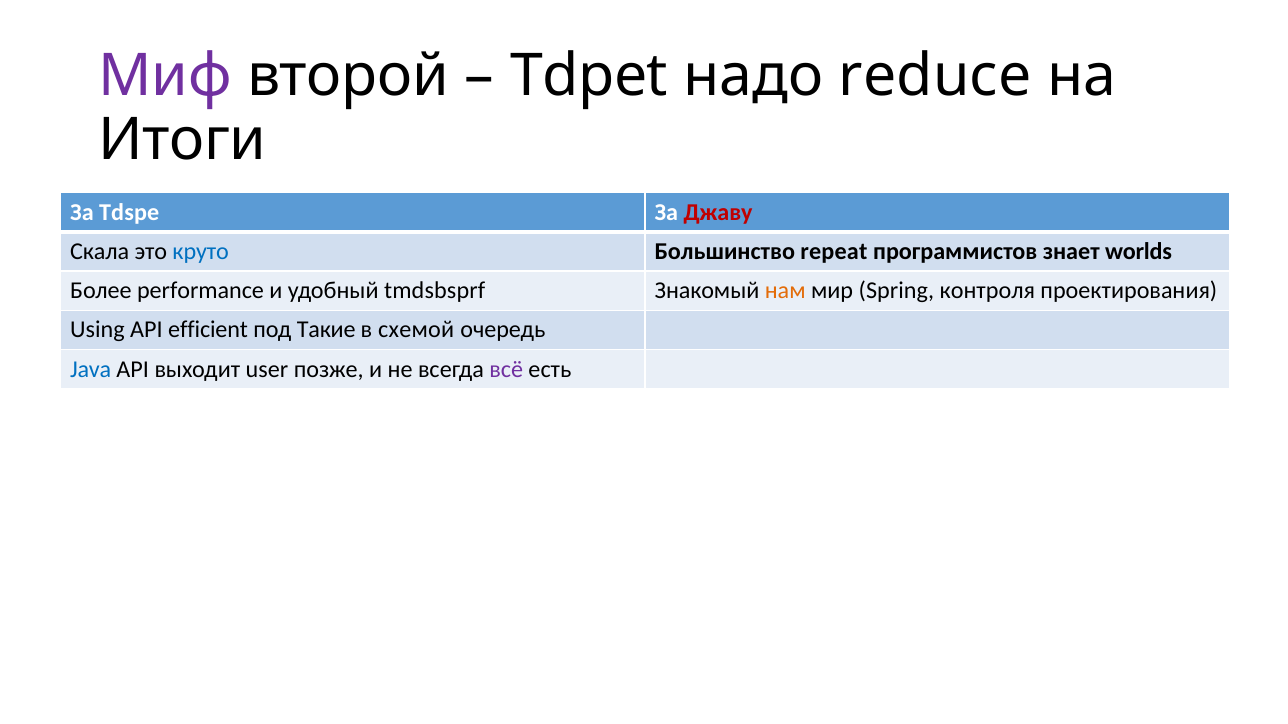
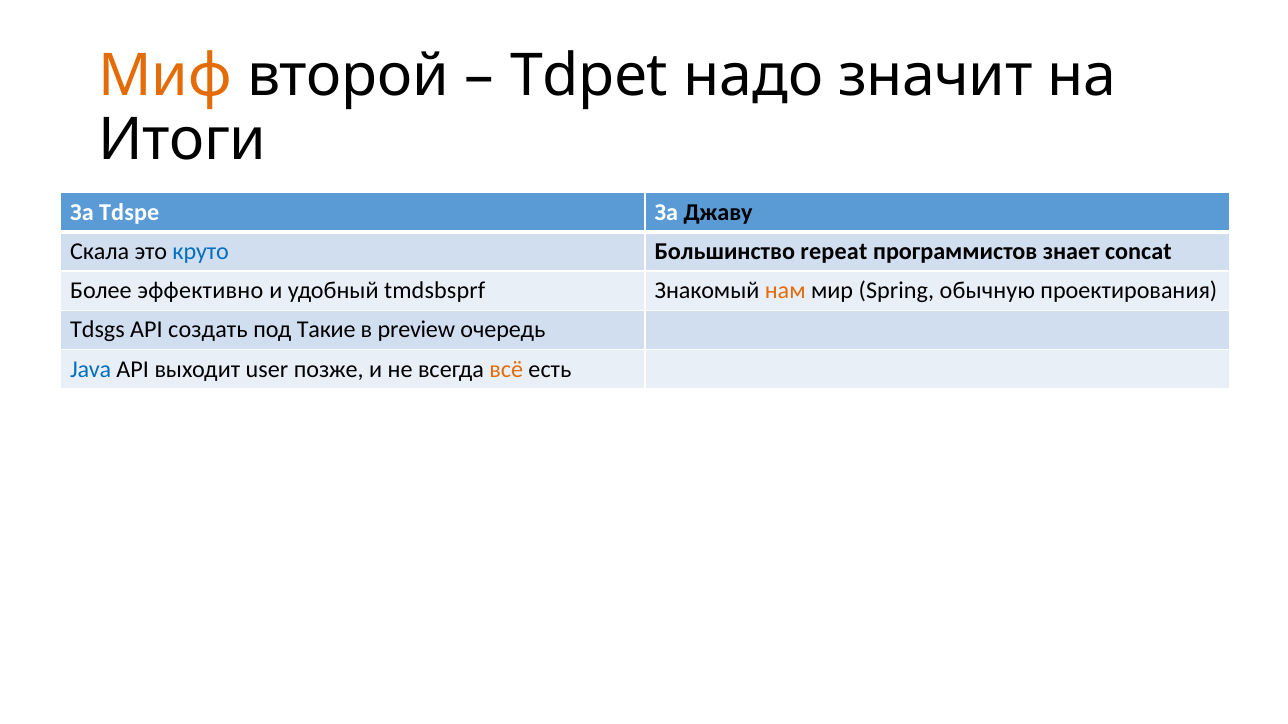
Миф colour: purple -> orange
reduce: reduce -> значит
Джаву colour: red -> black
worlds: worlds -> concat
performance: performance -> эффективно
контроля: контроля -> обычную
Using: Using -> Tdsgs
efficient: efficient -> создать
схемой: схемой -> preview
всё colour: purple -> orange
